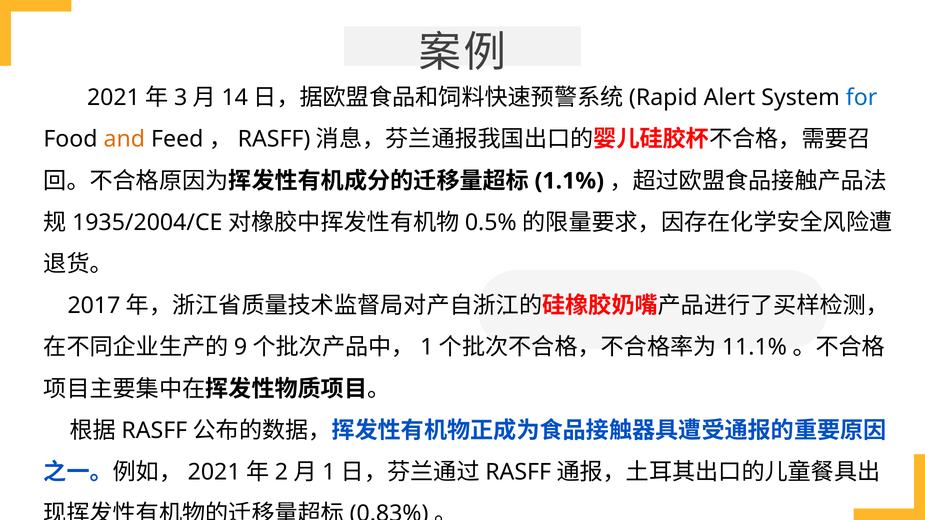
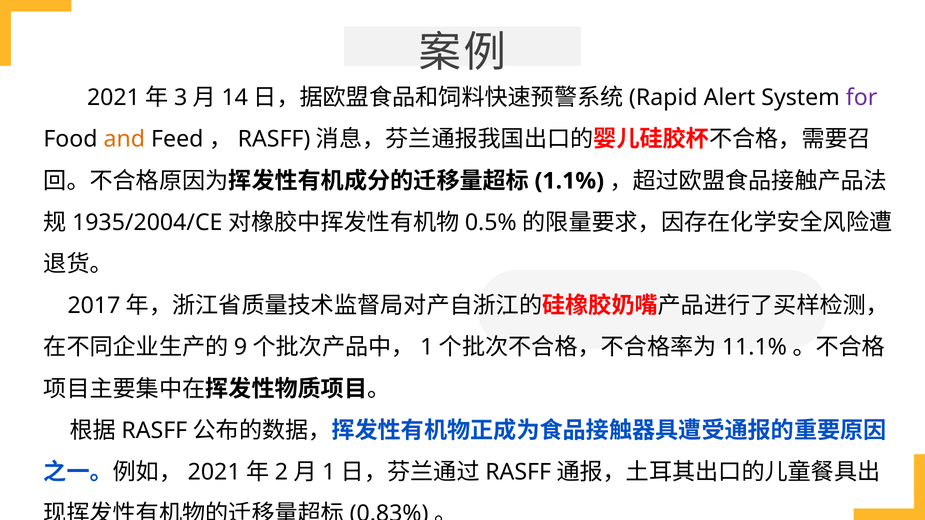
for colour: blue -> purple
